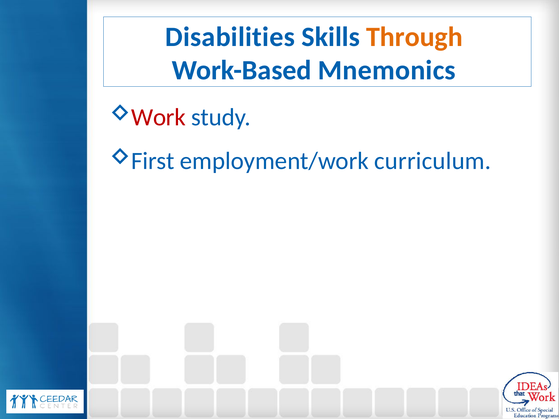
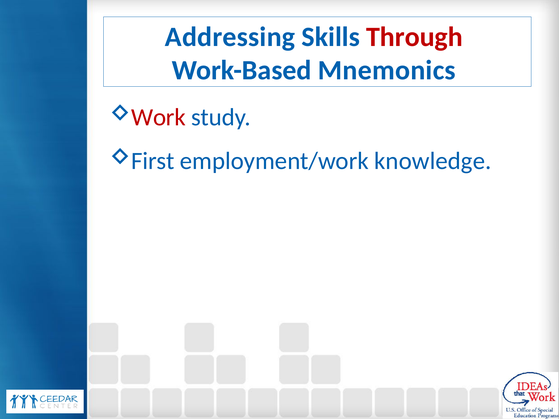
Disabilities: Disabilities -> Addressing
Through colour: orange -> red
curriculum: curriculum -> knowledge
